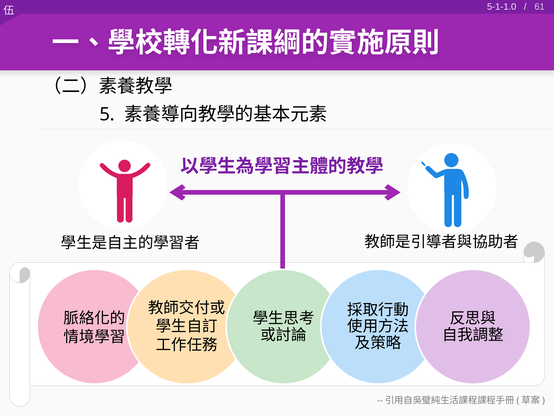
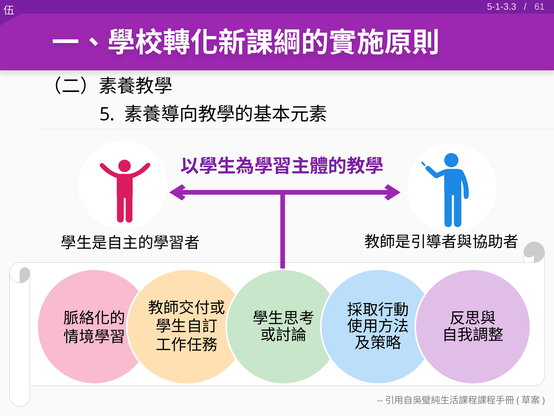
5-1-1.0: 5-1-1.0 -> 5-1-3.3
